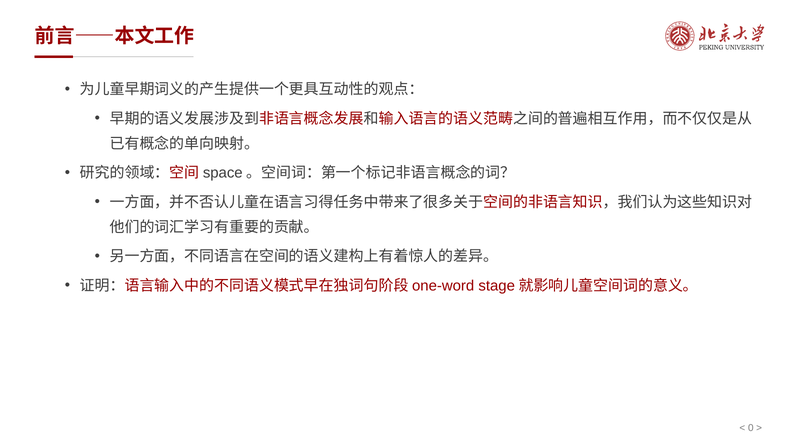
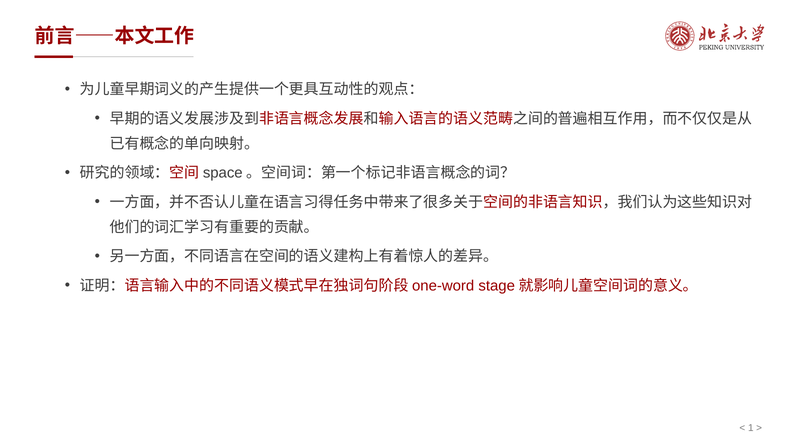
0: 0 -> 1
